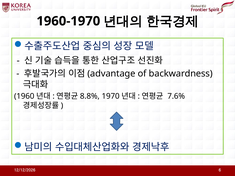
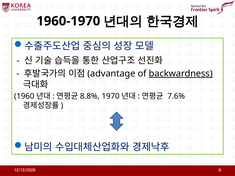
backwardness underline: none -> present
